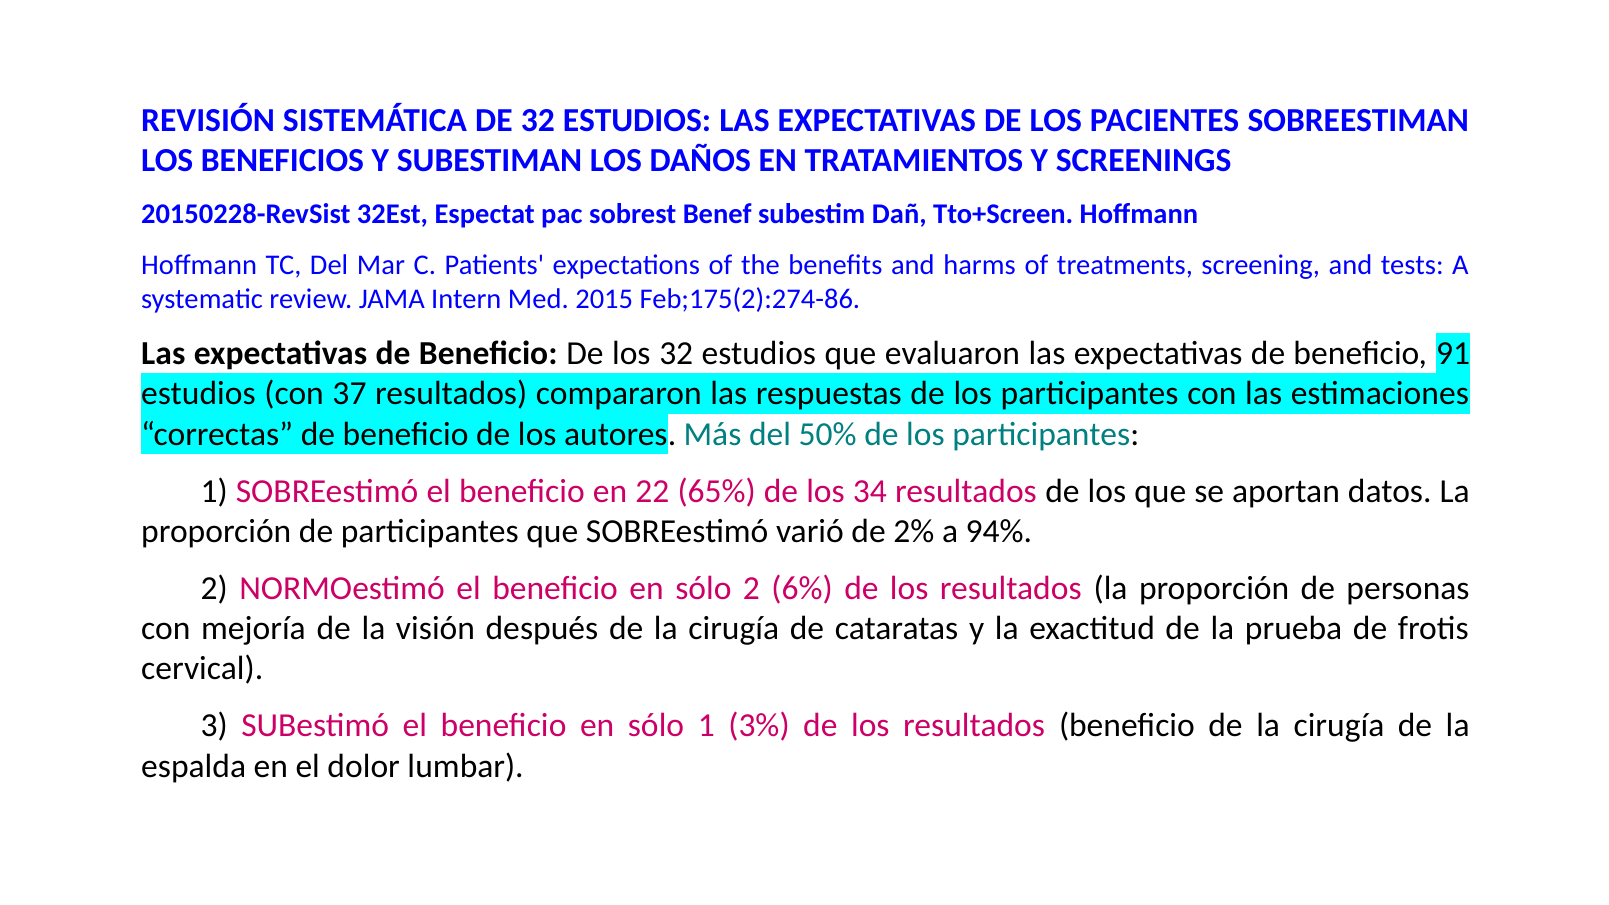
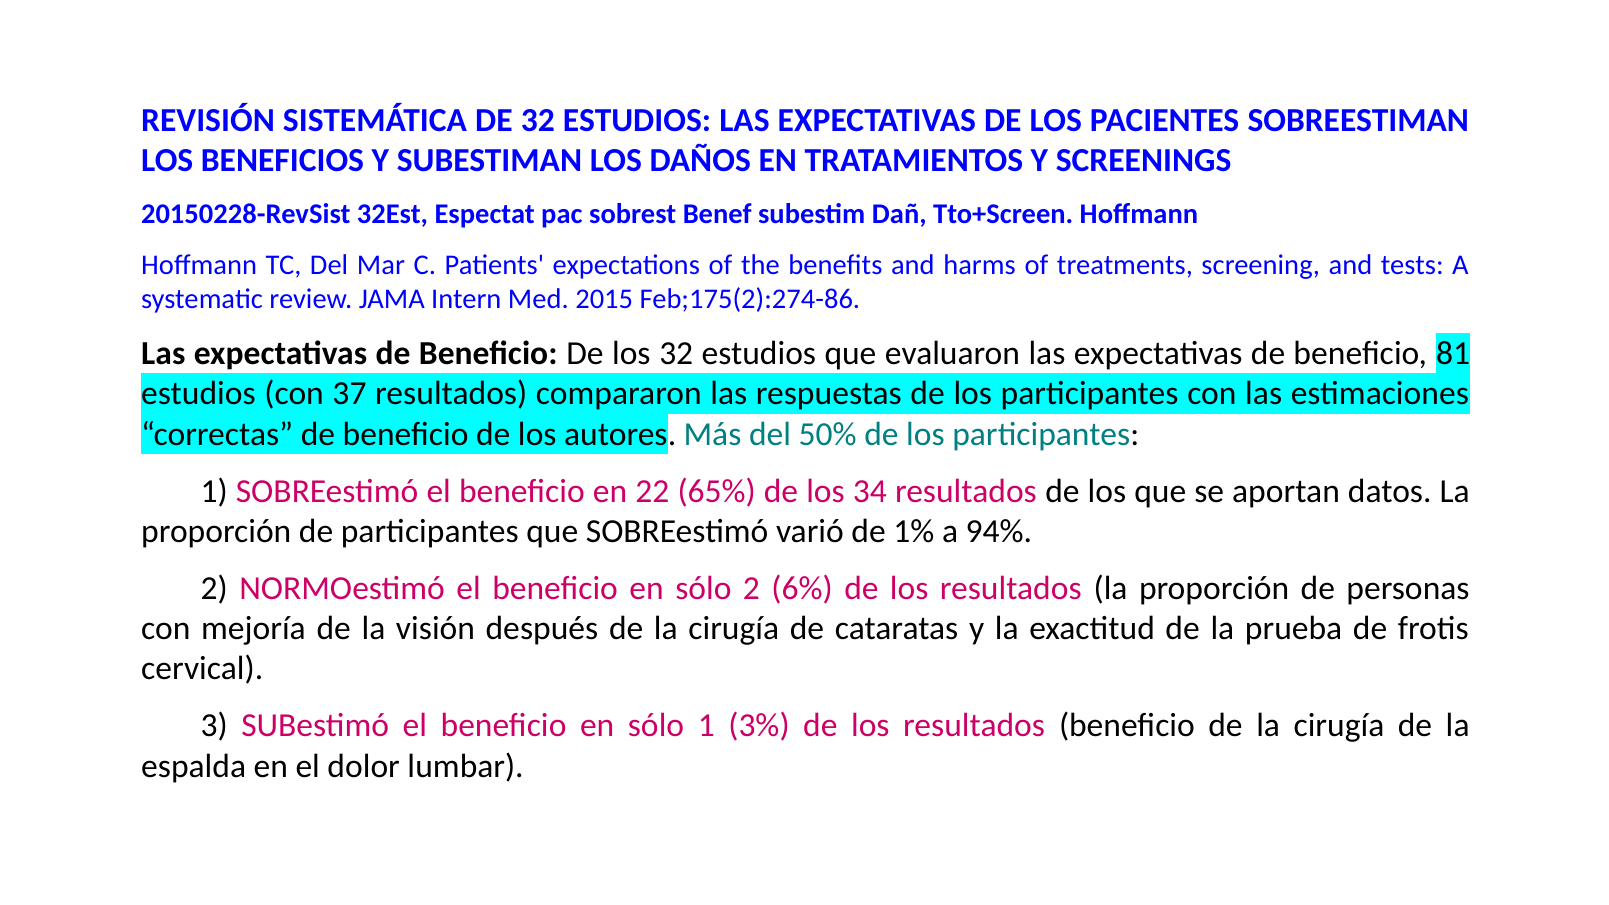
91: 91 -> 81
2%: 2% -> 1%
